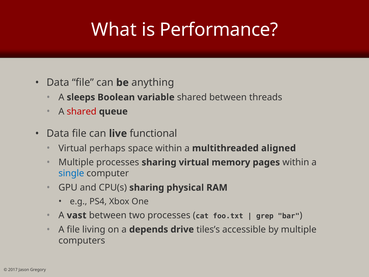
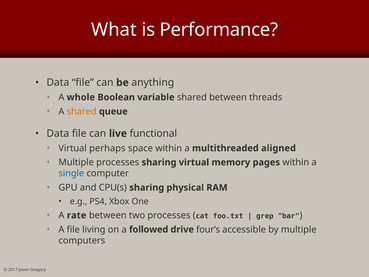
sleeps: sleeps -> whole
shared at (82, 111) colour: red -> orange
vast: vast -> rate
depends: depends -> followed
tiles’s: tiles’s -> four’s
